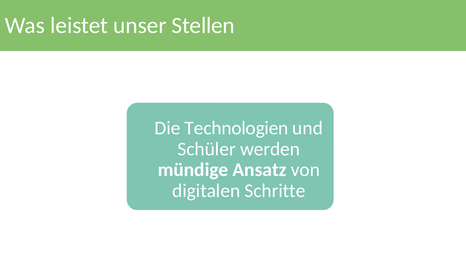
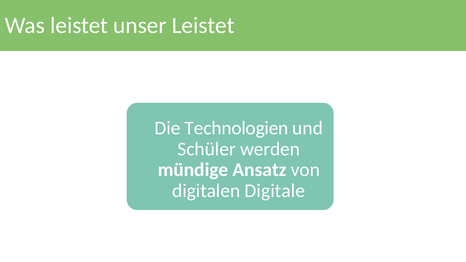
unser Stellen: Stellen -> Leistet
Schritte: Schritte -> Digitale
